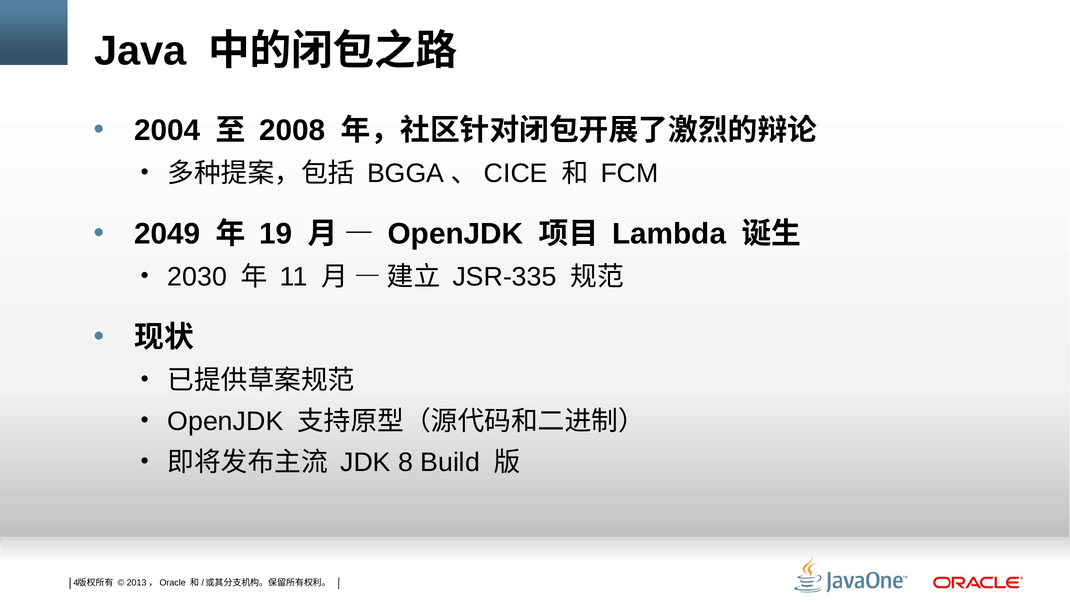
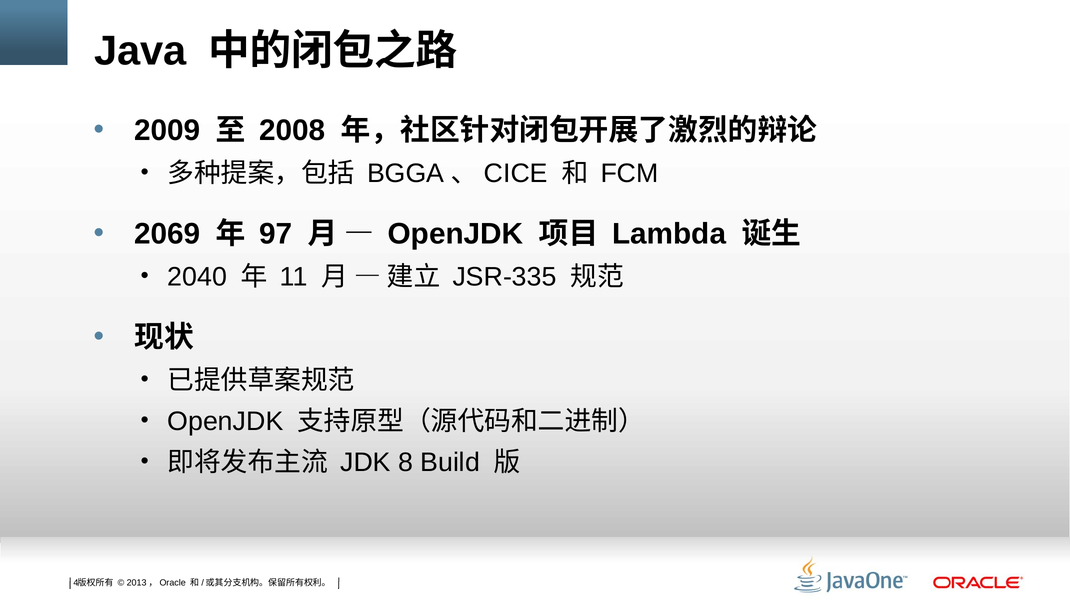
2004: 2004 -> 2009
2049: 2049 -> 2069
19: 19 -> 97
2030: 2030 -> 2040
